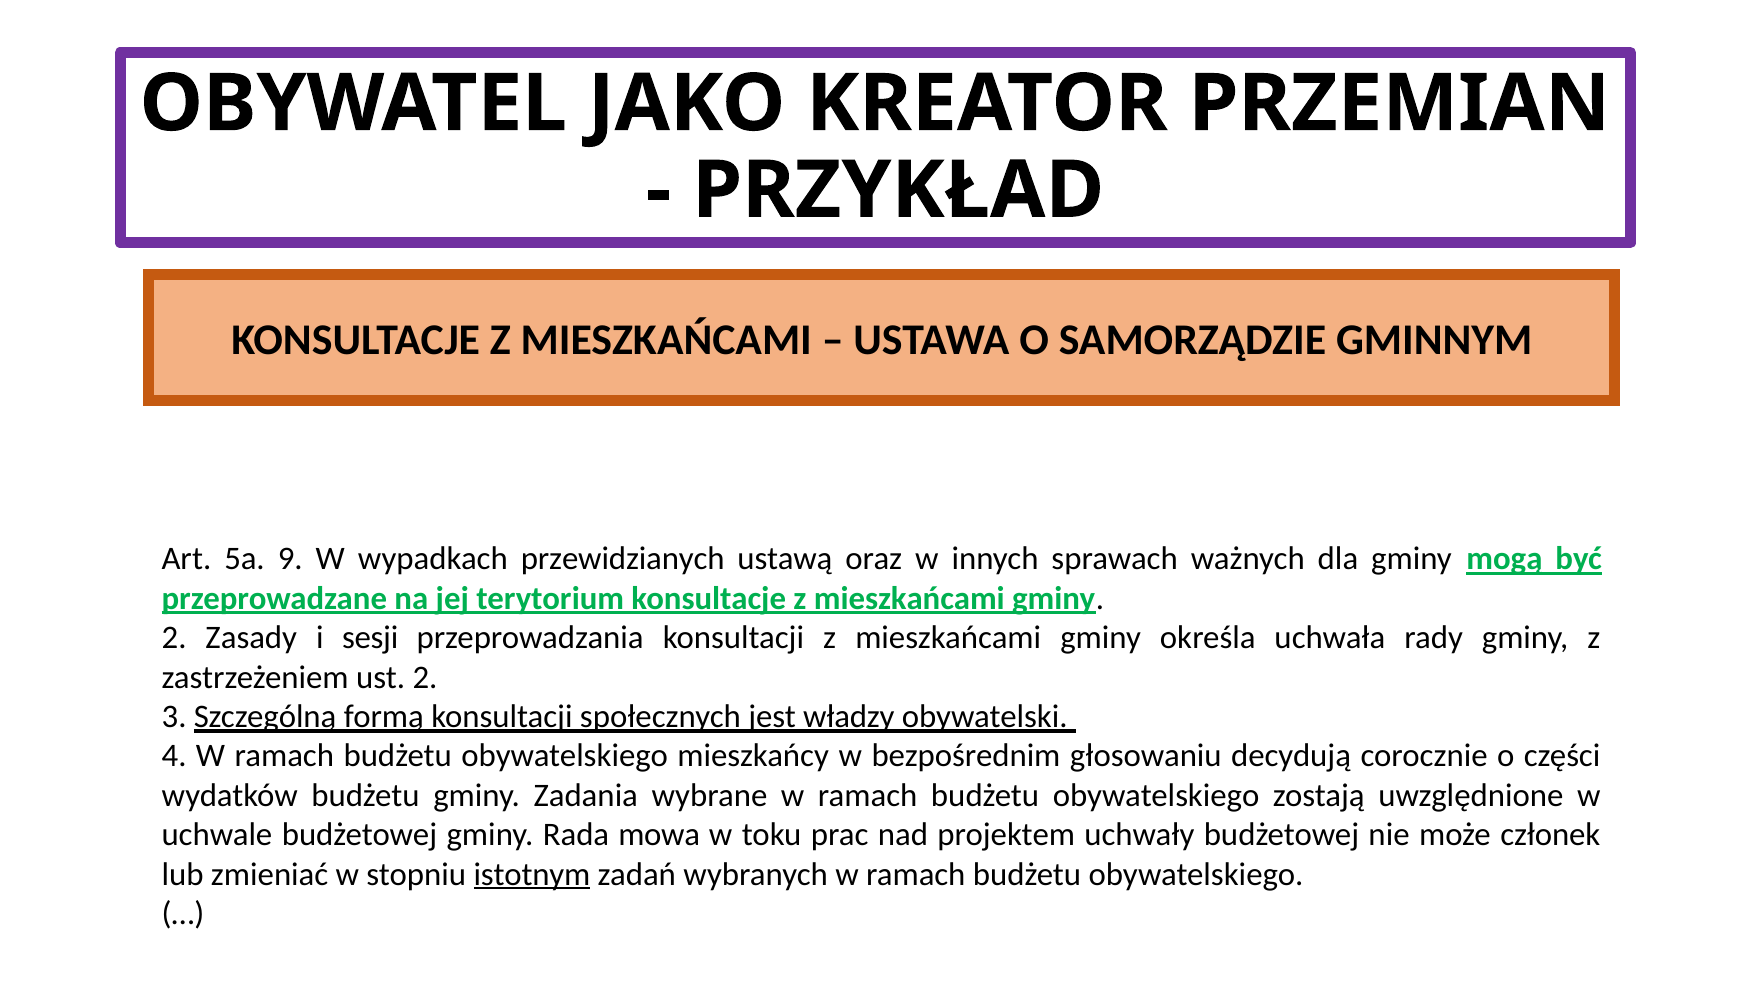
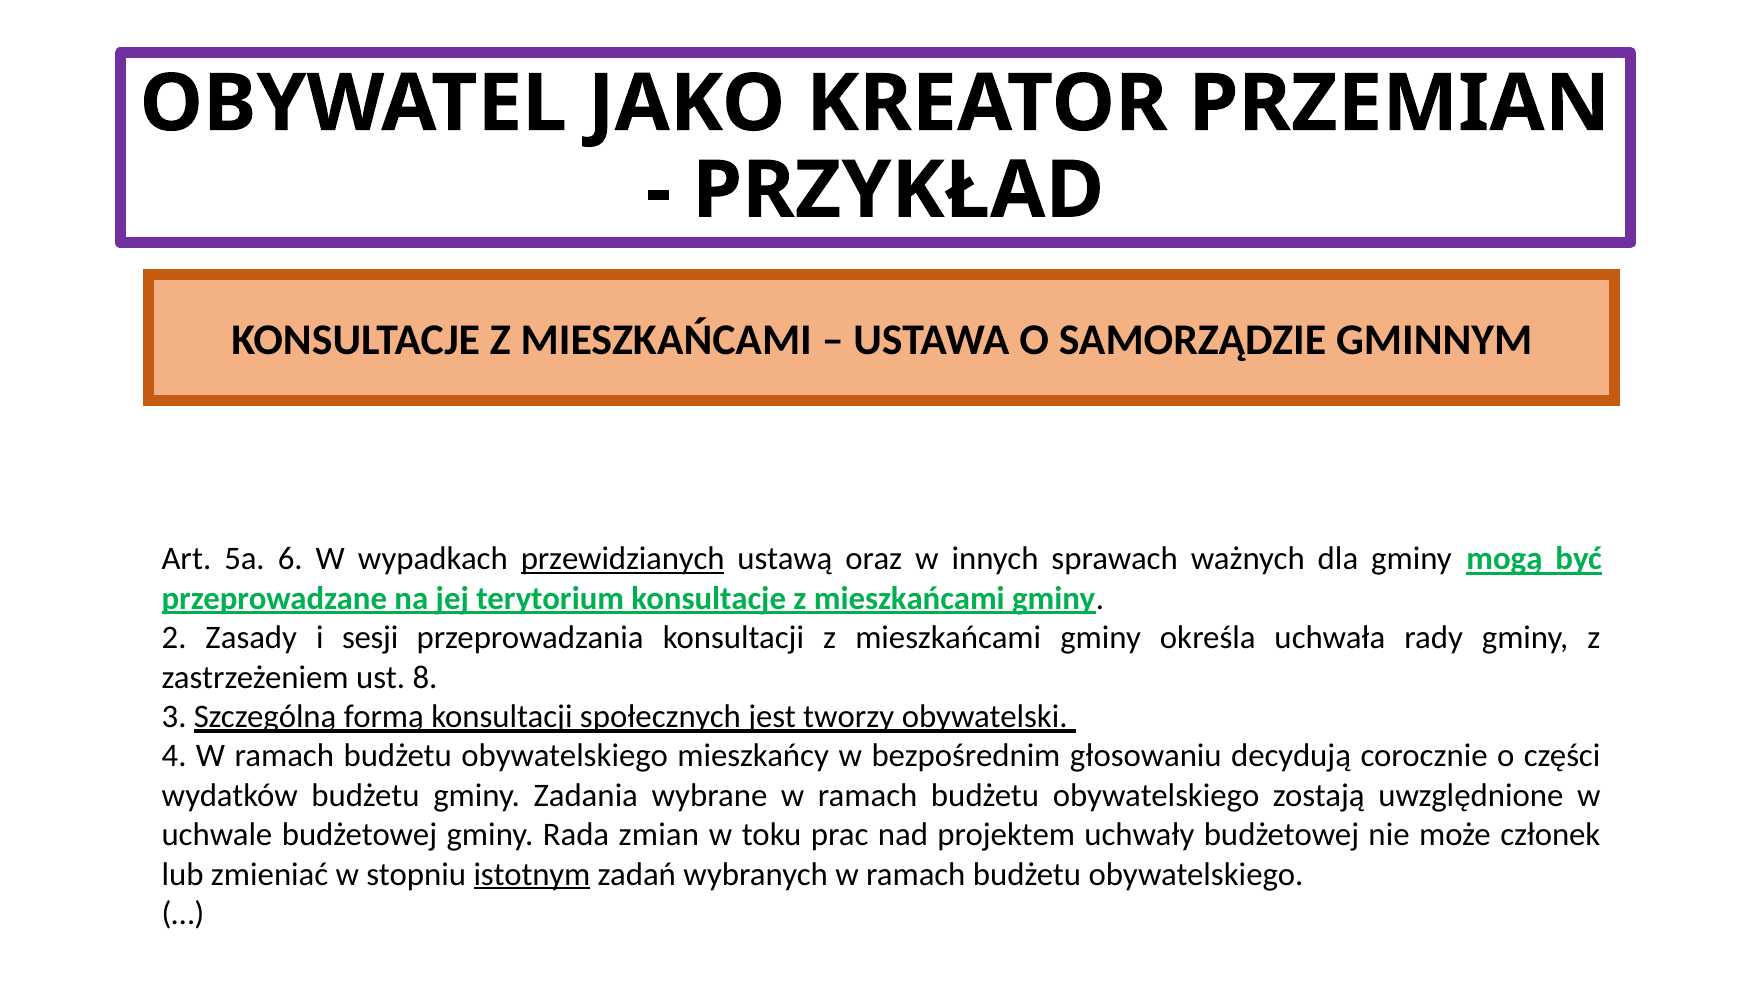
9: 9 -> 6
przewidzianych underline: none -> present
ust 2: 2 -> 8
władzy: władzy -> tworzy
mowa: mowa -> zmian
